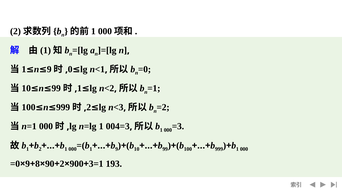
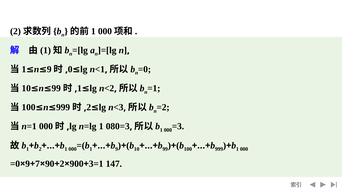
004=3: 004=3 -> 080=3
8: 8 -> 7
193: 193 -> 147
